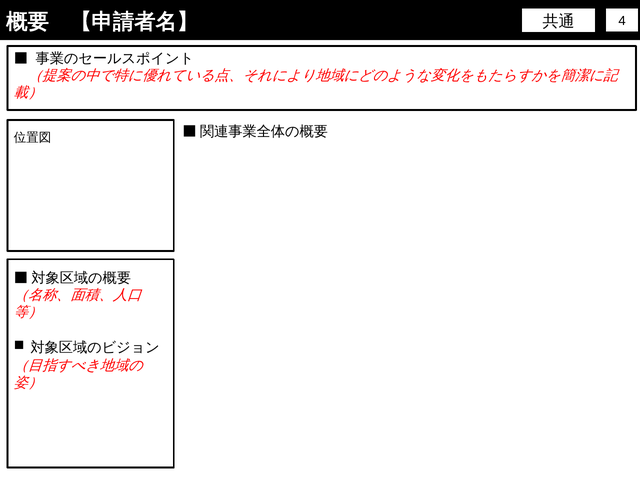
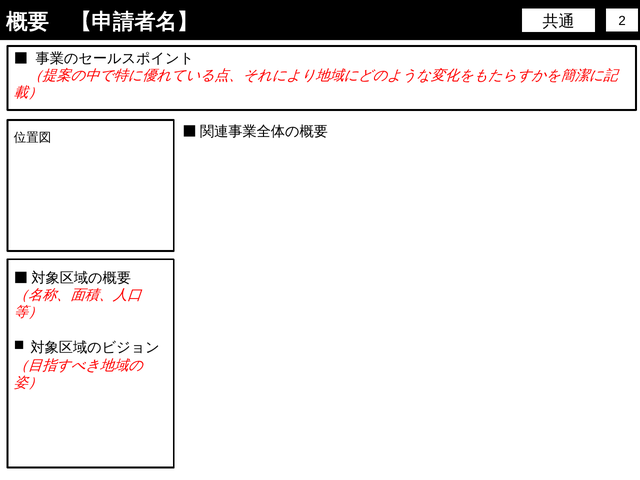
4: 4 -> 2
